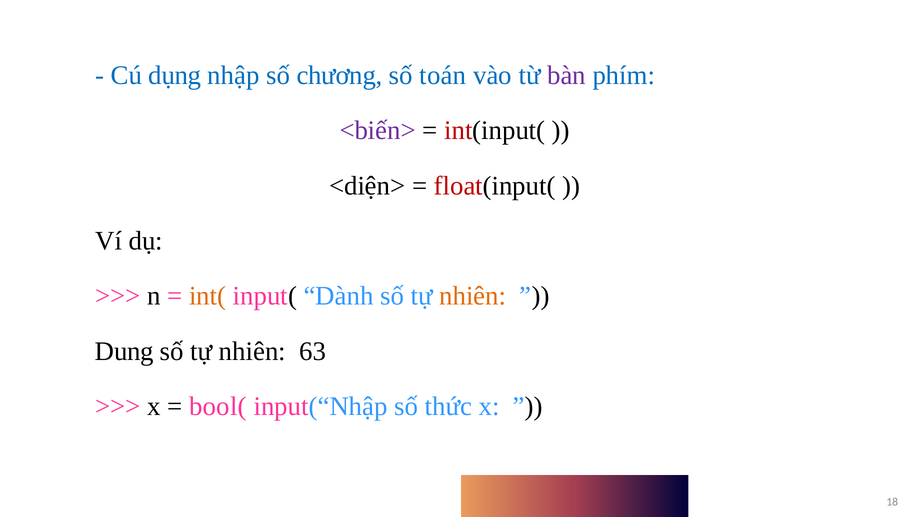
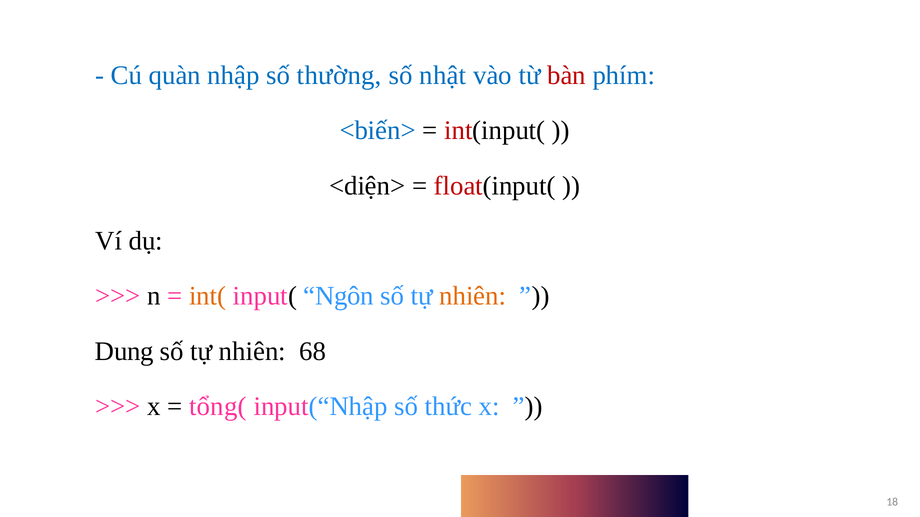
dụng: dụng -> quàn
chương: chương -> thường
toán: toán -> nhật
bàn colour: purple -> red
<biến> colour: purple -> blue
Dành: Dành -> Ngôn
63: 63 -> 68
bool(: bool( -> tổng(
